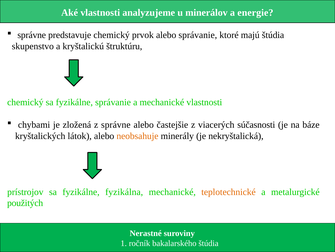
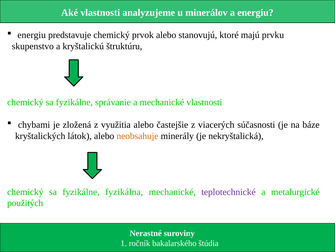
a energie: energie -> energiu
správne at (32, 35): správne -> energiu
alebo správanie: správanie -> stanovujú
majú štúdia: štúdia -> prvku
z správne: správne -> využitia
prístrojov at (25, 191): prístrojov -> chemický
teplotechnické colour: orange -> purple
